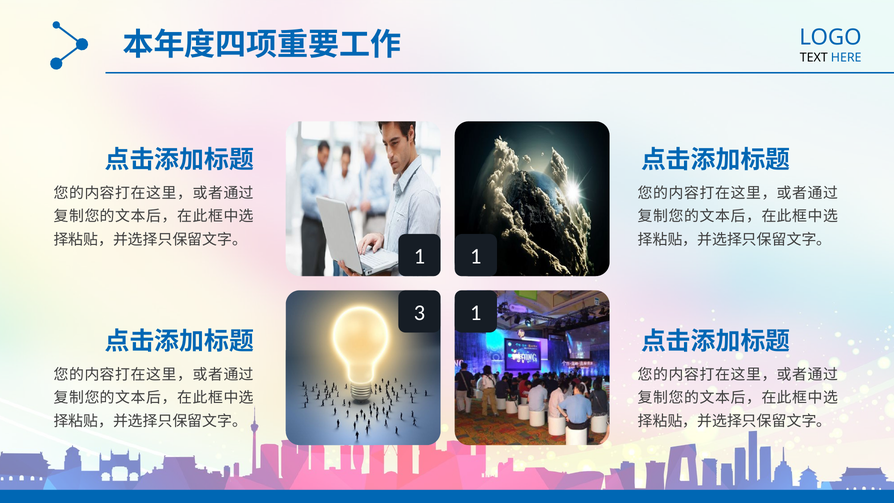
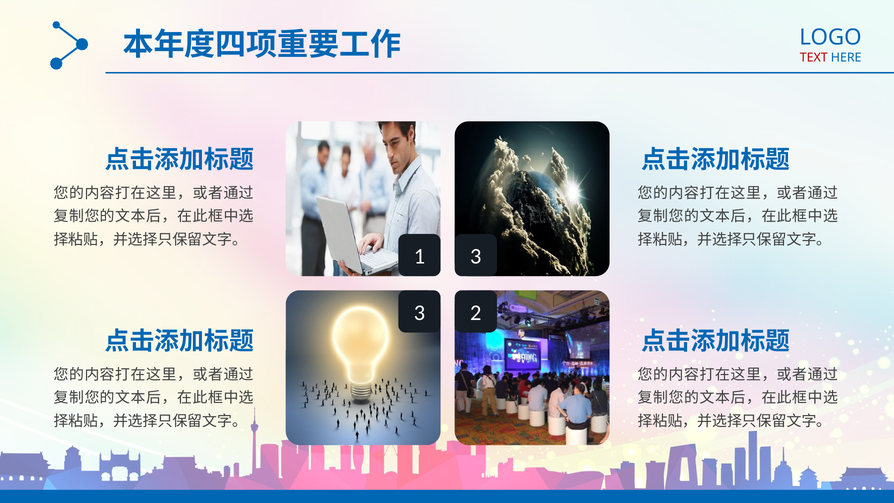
TEXT colour: black -> red
1 1: 1 -> 3
3 1: 1 -> 2
